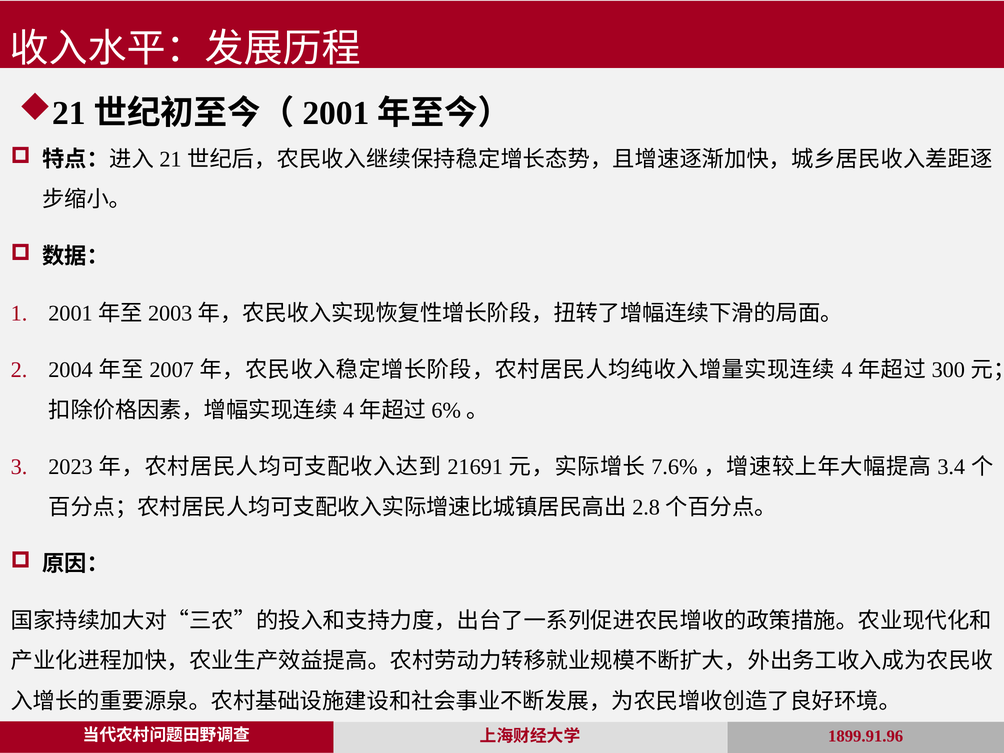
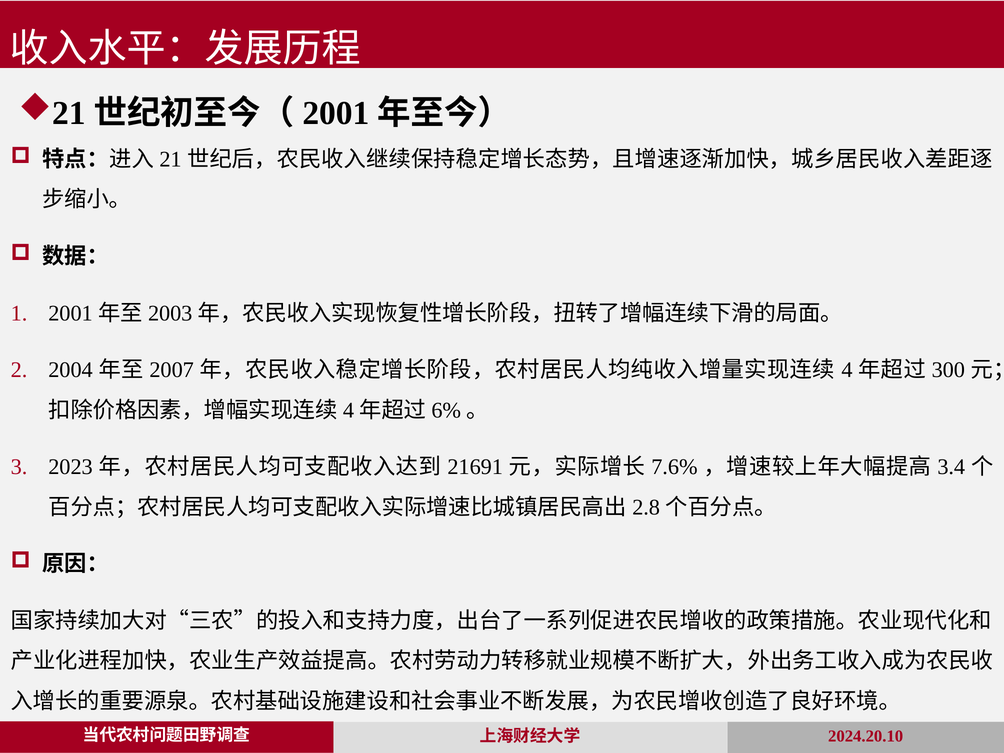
1899.91.96: 1899.91.96 -> 2024.20.10
